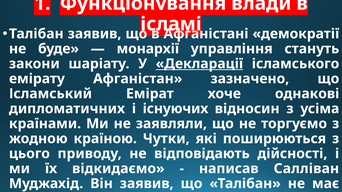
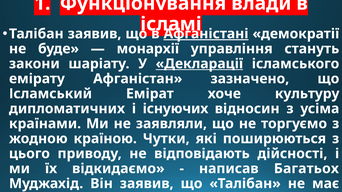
Афганістані underline: none -> present
однакові: однакові -> культуру
Салліван: Салліван -> Багатьох
